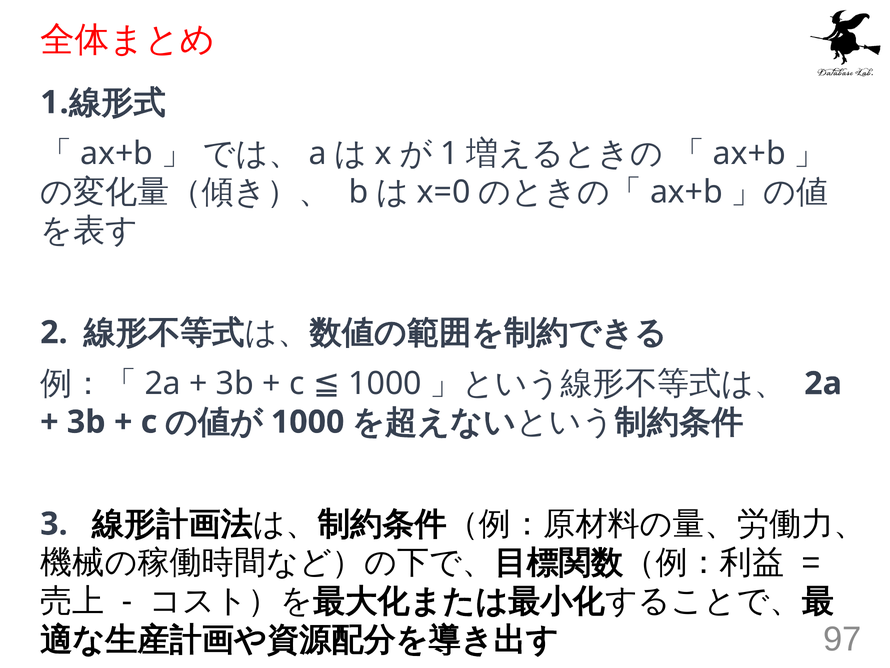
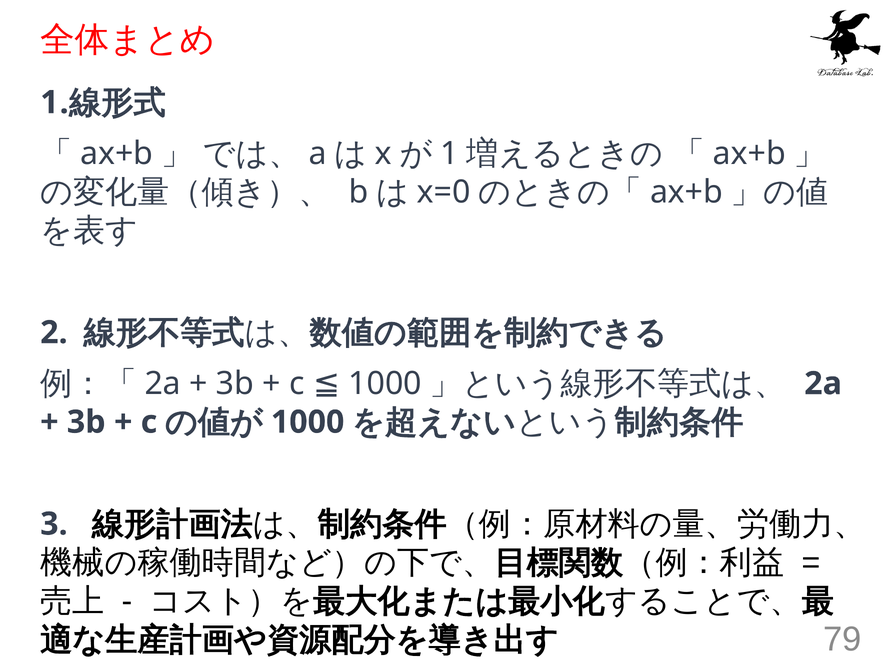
97: 97 -> 79
